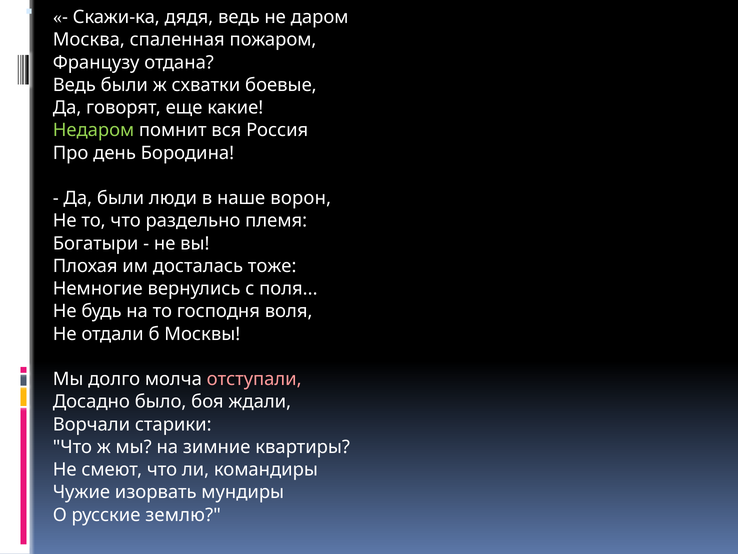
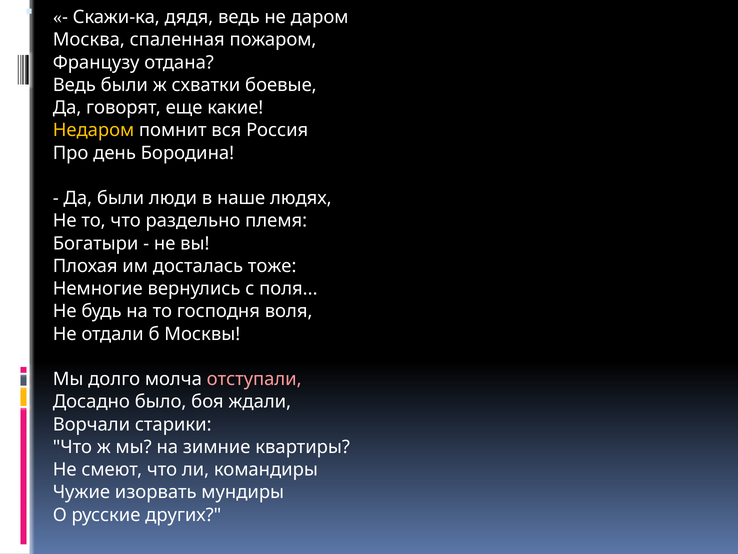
Недаром colour: light green -> yellow
ворон: ворон -> людях
землю: землю -> других
